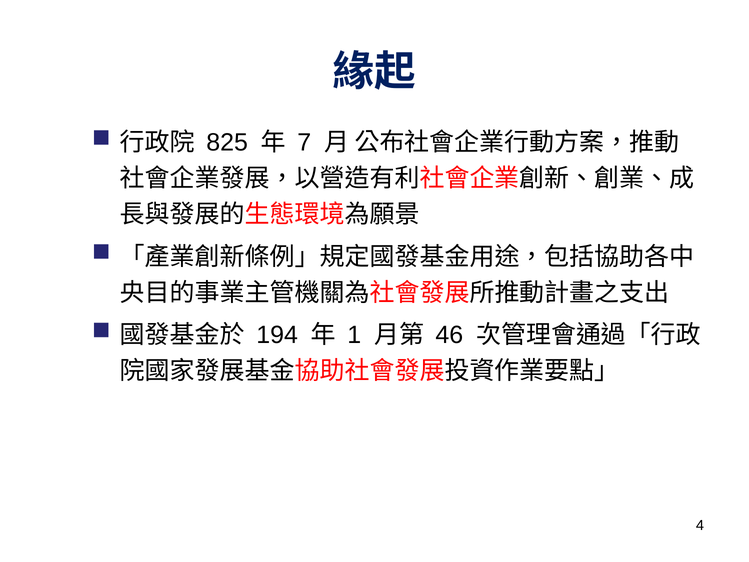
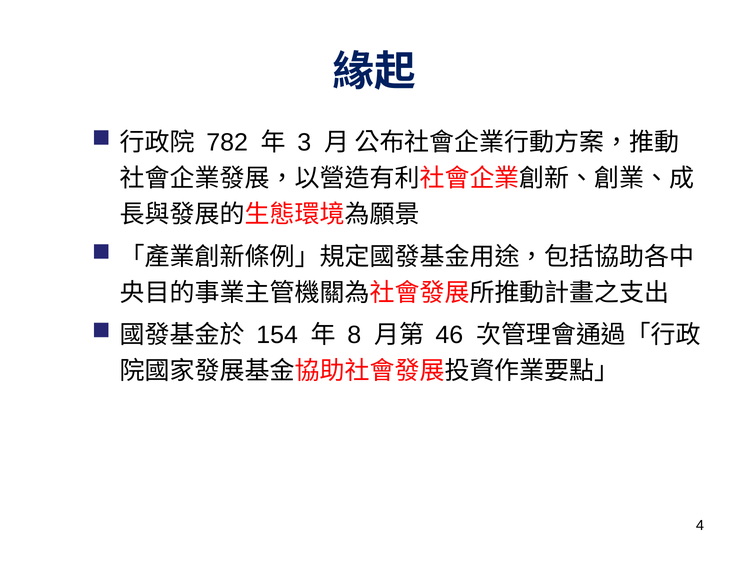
825: 825 -> 782
7: 7 -> 3
194: 194 -> 154
1: 1 -> 8
